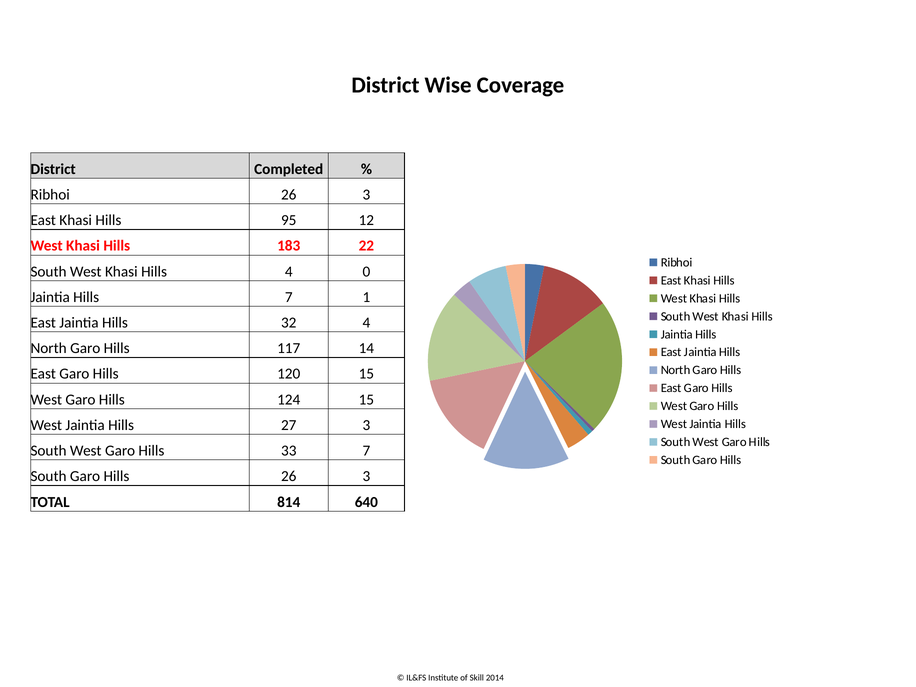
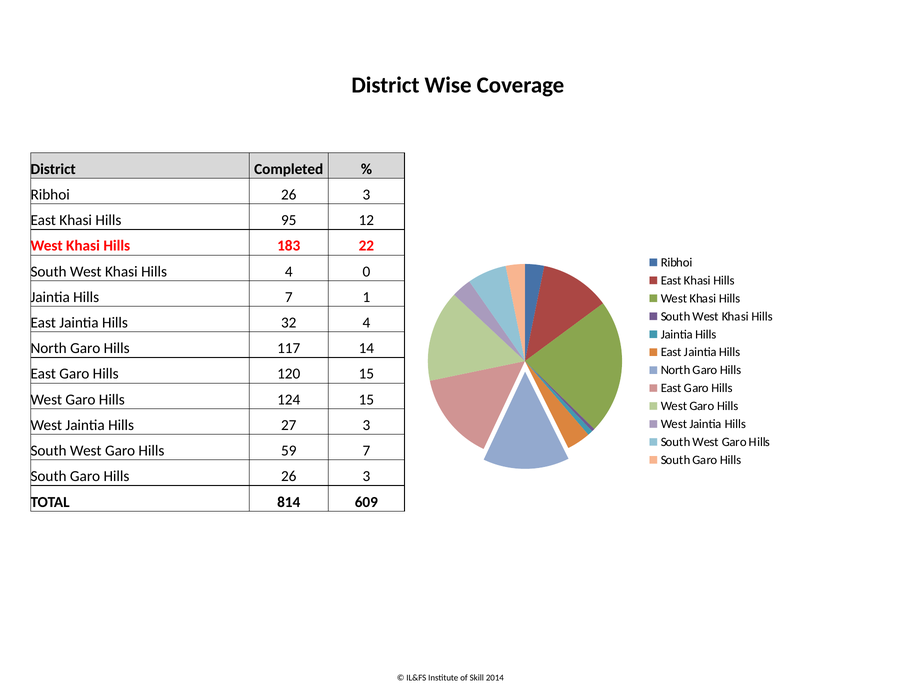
33: 33 -> 59
640: 640 -> 609
